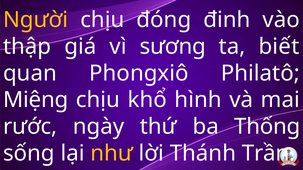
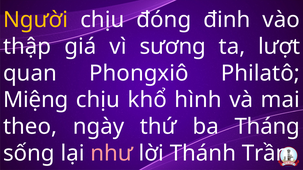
biết: biết -> lượt
rước: rước -> theo
Thống: Thống -> Tháng
như colour: yellow -> pink
